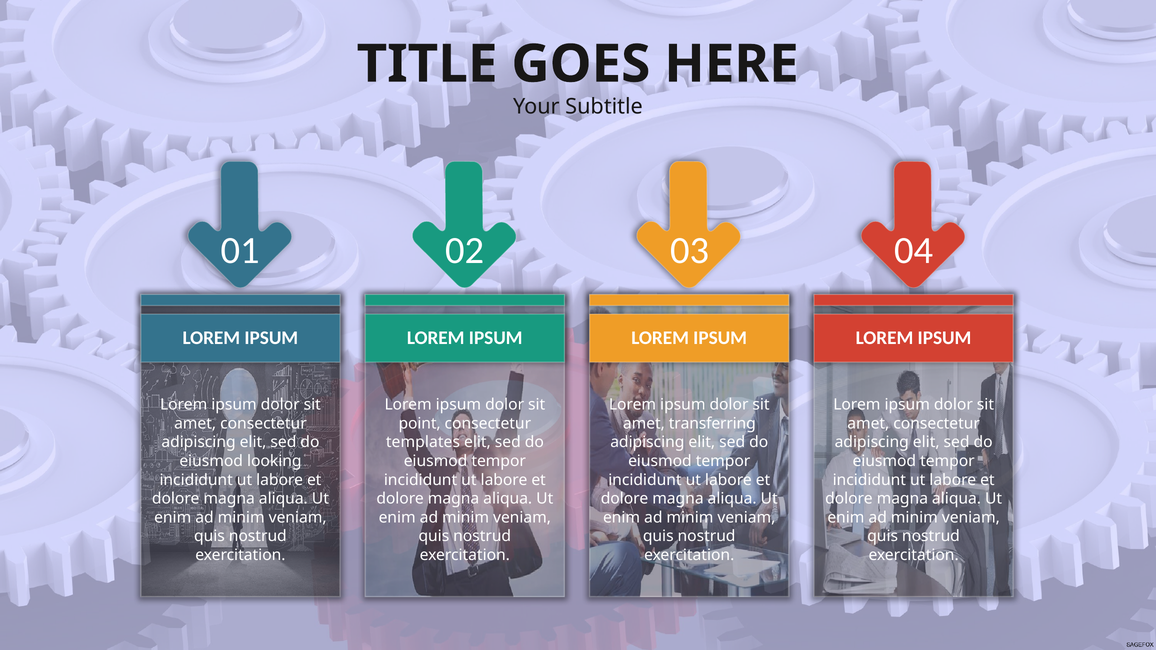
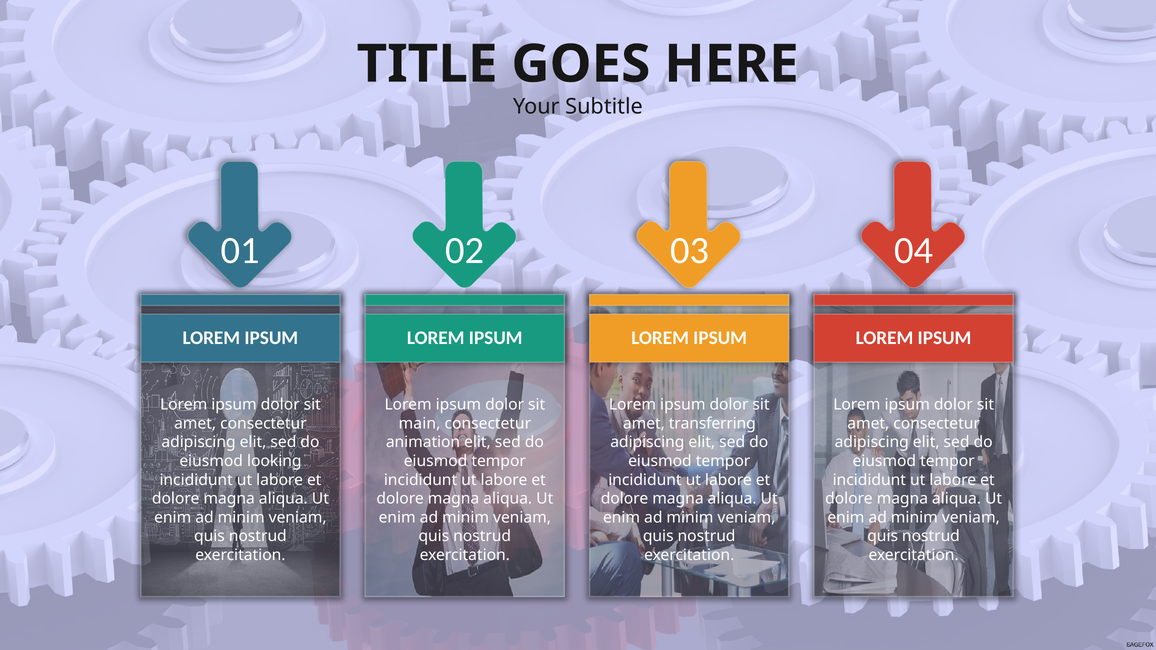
point: point -> main
templates: templates -> animation
